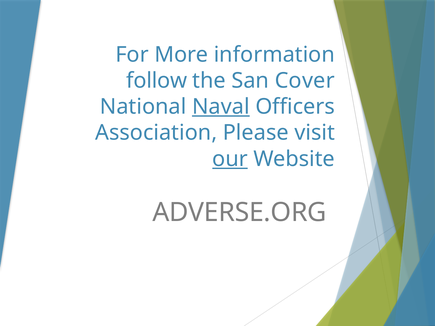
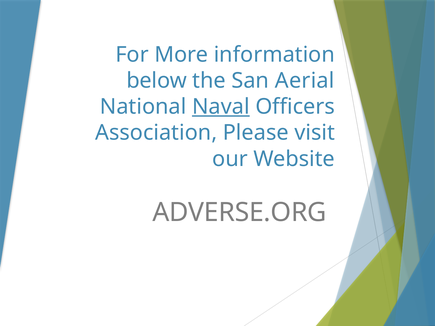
follow: follow -> below
Cover: Cover -> Aerial
our underline: present -> none
